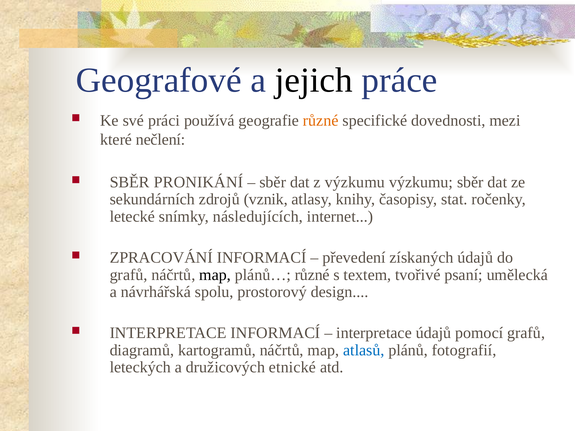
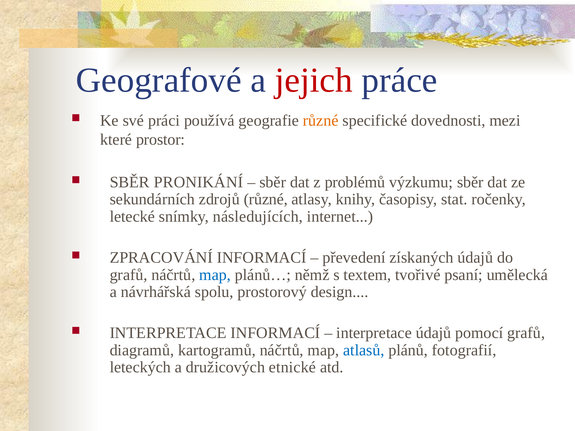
jejich colour: black -> red
nečlení: nečlení -> prostor
z výzkumu: výzkumu -> problémů
zdrojů vznik: vznik -> různé
map at (215, 275) colour: black -> blue
plánů… různé: různé -> němž
